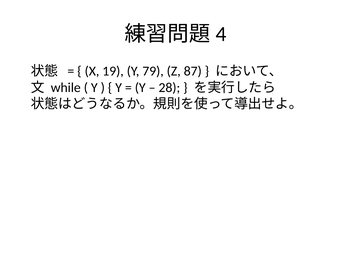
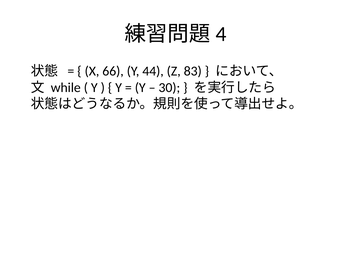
19: 19 -> 66
79: 79 -> 44
87: 87 -> 83
28: 28 -> 30
